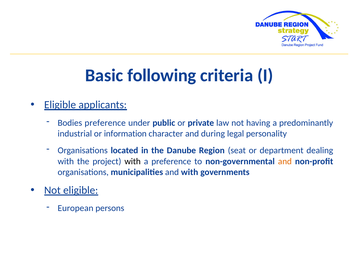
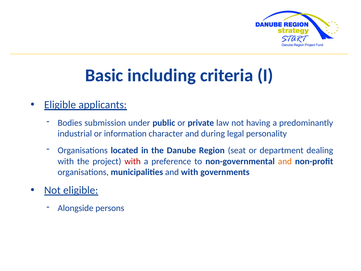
following: following -> including
Bodies preference: preference -> submission
with at (133, 161) colour: black -> red
European: European -> Alongside
